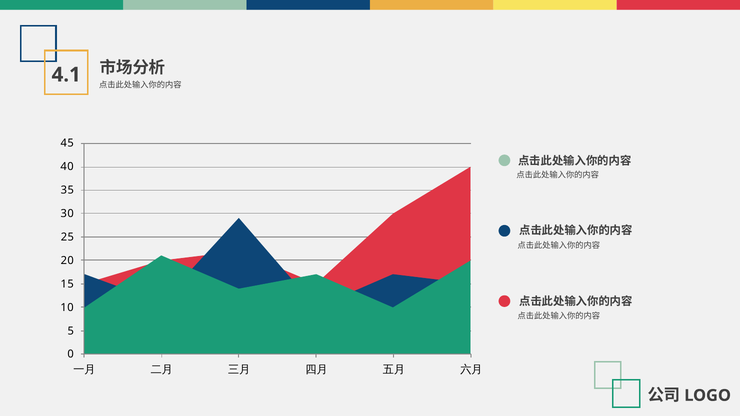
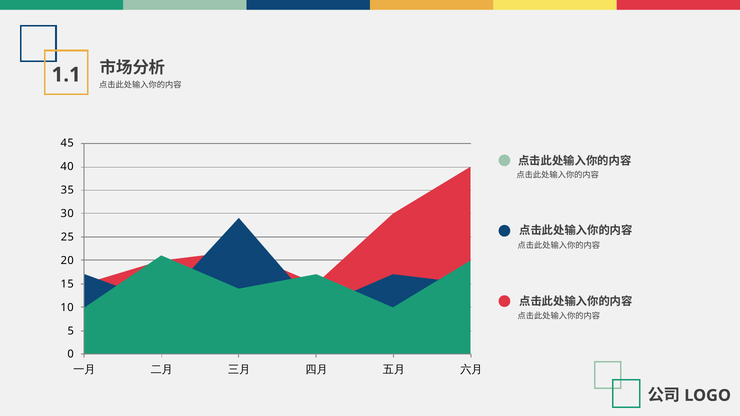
4.1: 4.1 -> 1.1
